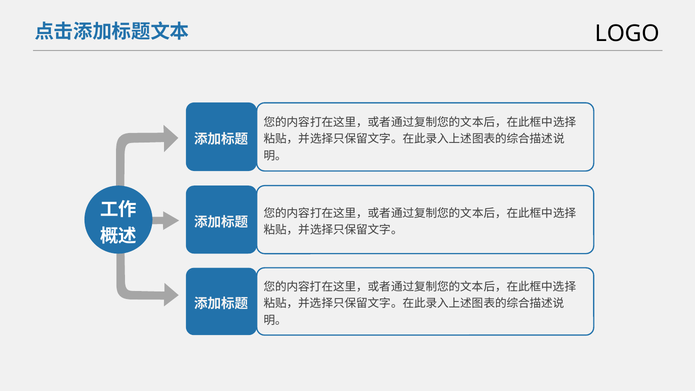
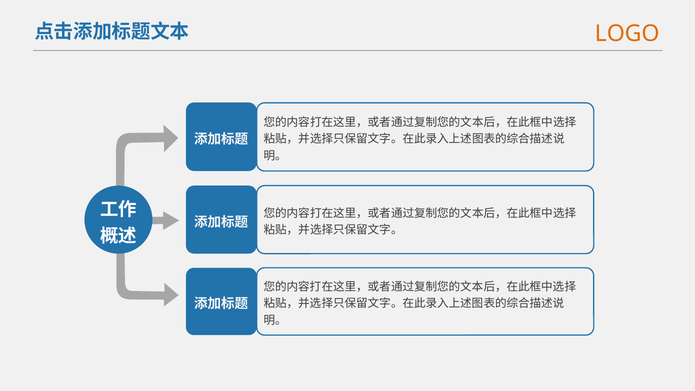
LOGO colour: black -> orange
